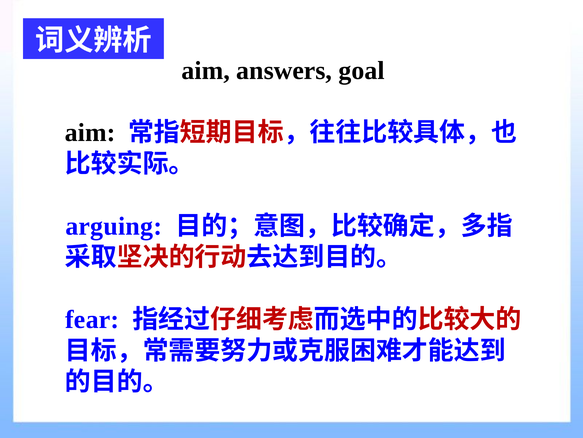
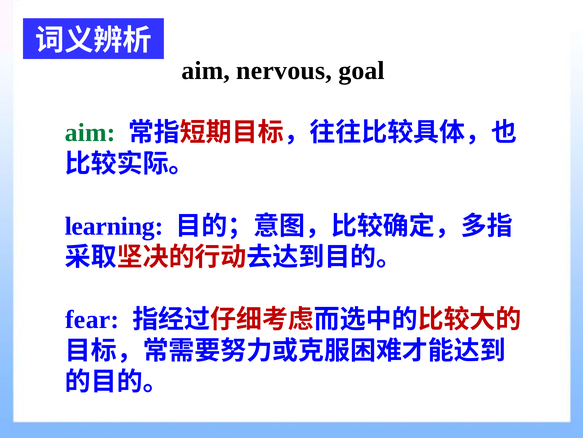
answers: answers -> nervous
aim at (90, 133) colour: black -> green
arguing: arguing -> learning
